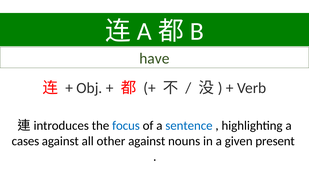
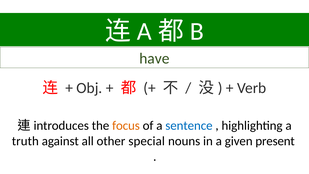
focus colour: blue -> orange
cases: cases -> truth
other against: against -> special
